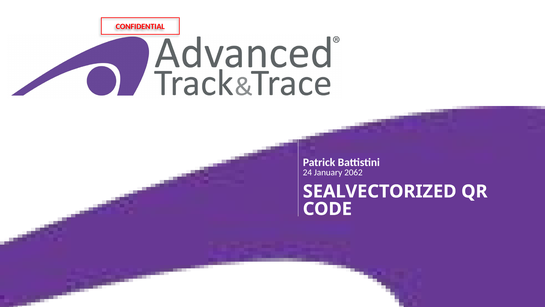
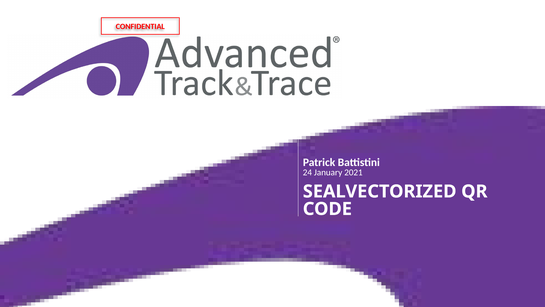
2062: 2062 -> 2021
